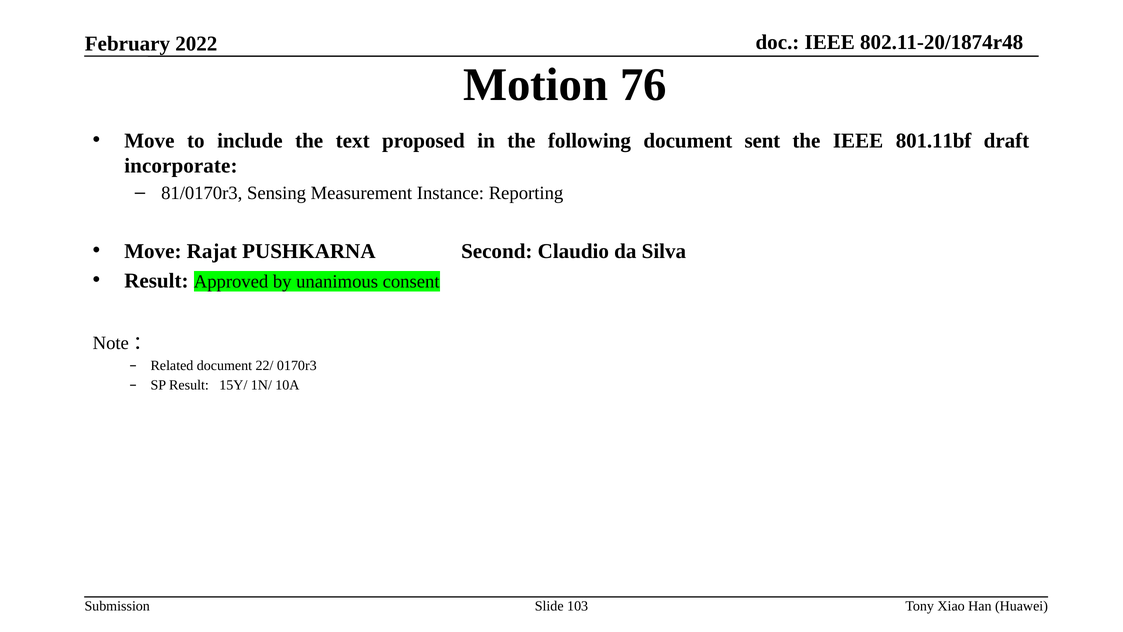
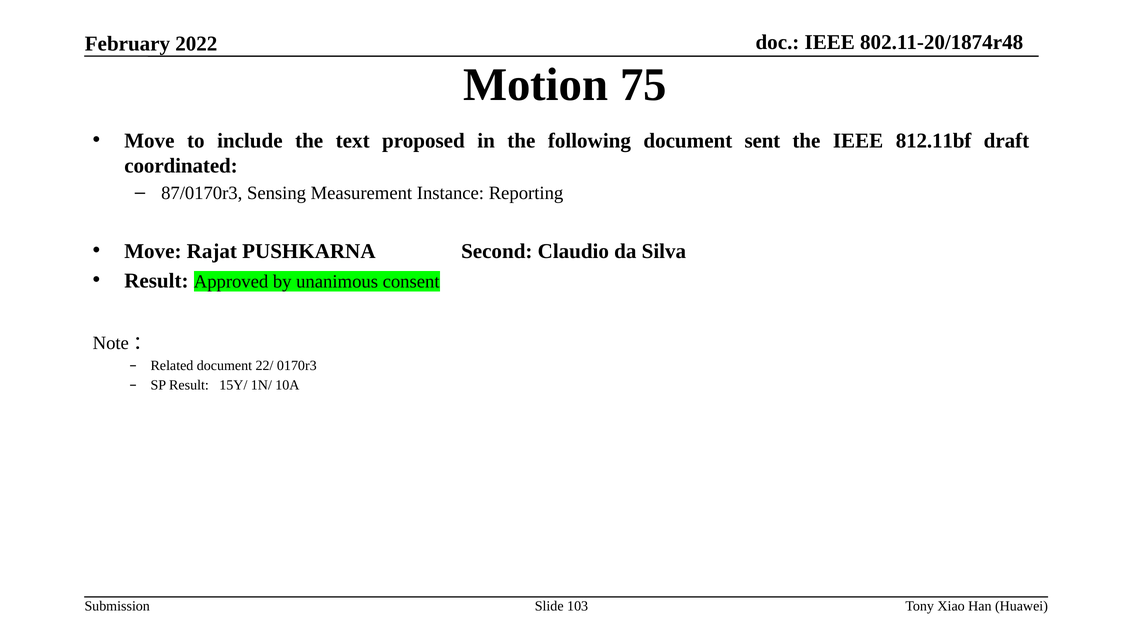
76: 76 -> 75
801.11bf: 801.11bf -> 812.11bf
incorporate: incorporate -> coordinated
81/0170r3: 81/0170r3 -> 87/0170r3
